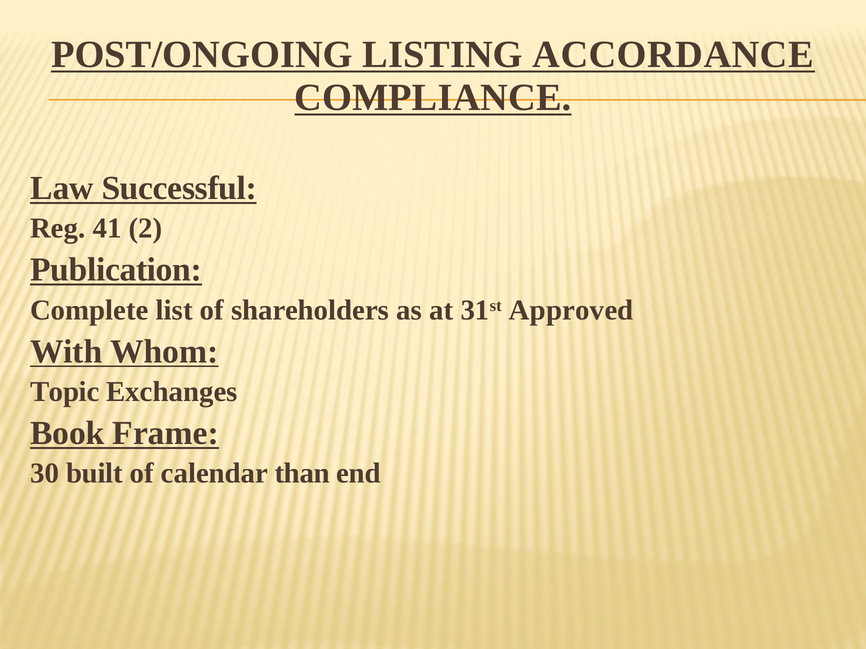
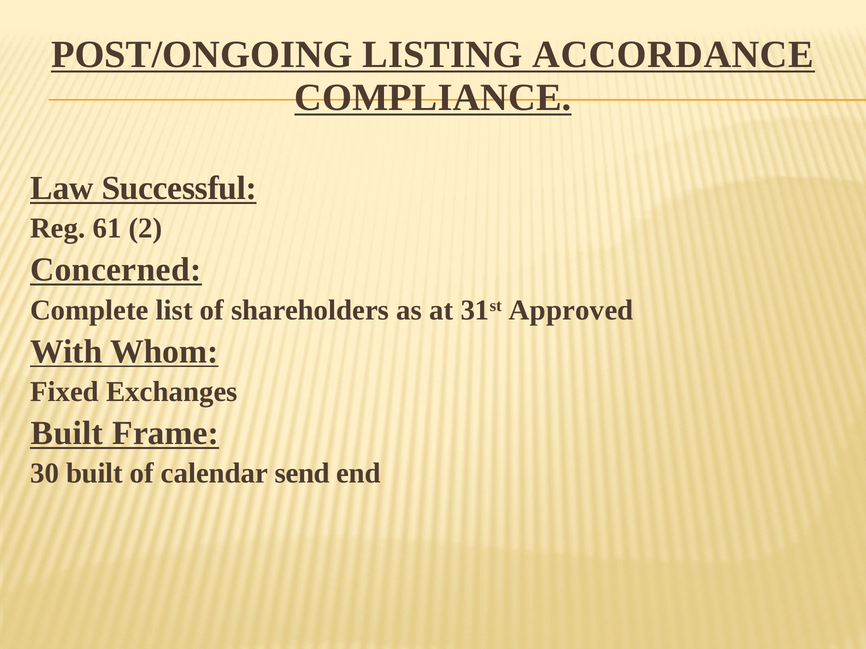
41: 41 -> 61
Publication: Publication -> Concerned
Topic: Topic -> Fixed
Book at (67, 433): Book -> Built
than: than -> send
